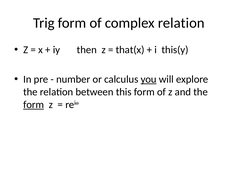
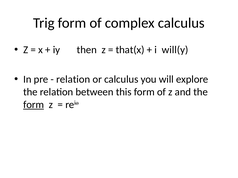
complex relation: relation -> calculus
this(y: this(y -> will(y
number at (73, 80): number -> relation
you underline: present -> none
